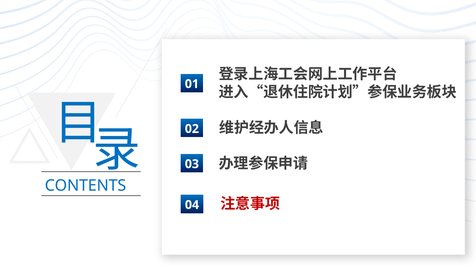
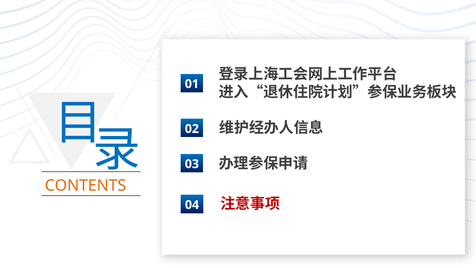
CONTENTS colour: blue -> orange
